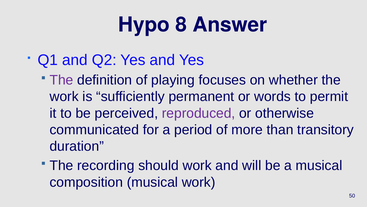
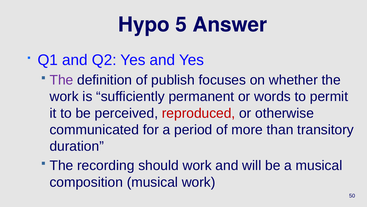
8: 8 -> 5
playing: playing -> publish
reproduced colour: purple -> red
